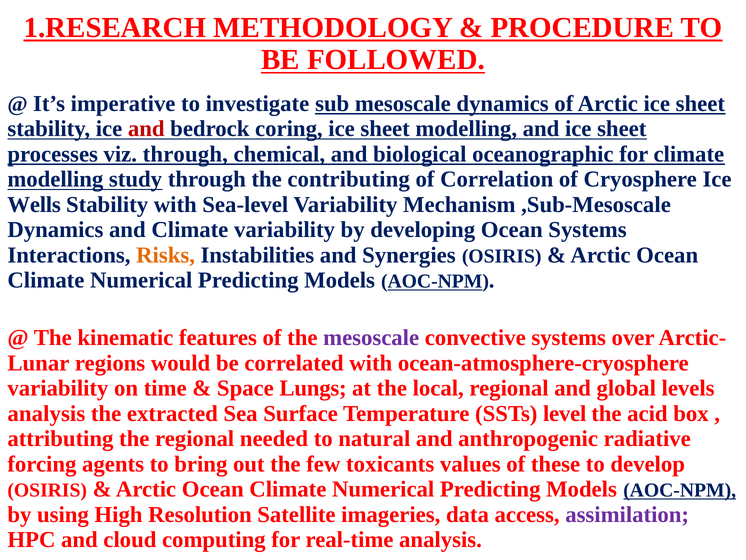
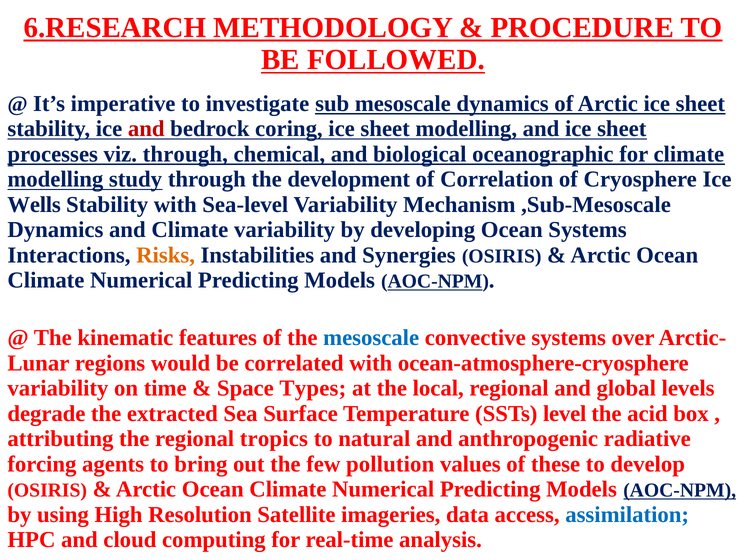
1.RESEARCH: 1.RESEARCH -> 6.RESEARCH
contributing: contributing -> development
mesoscale at (371, 338) colour: purple -> blue
Lungs: Lungs -> Types
analysis at (46, 413): analysis -> degrade
needed: needed -> tropics
toxicants: toxicants -> pollution
assimilation colour: purple -> blue
